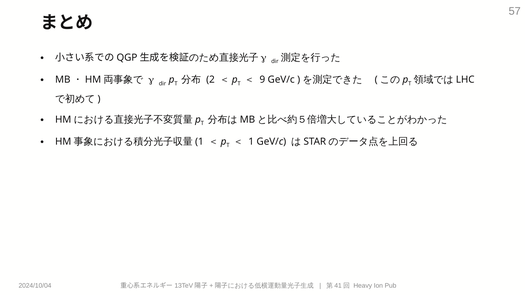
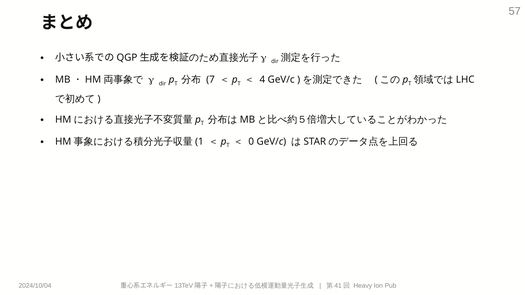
2: 2 -> 7
9: 9 -> 4
1: 1 -> 0
